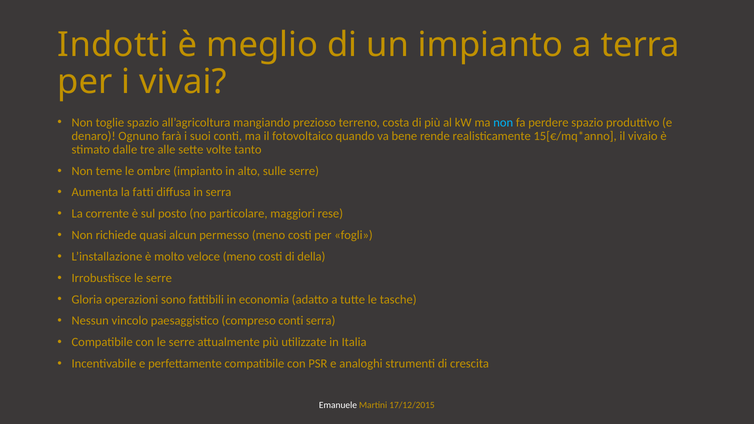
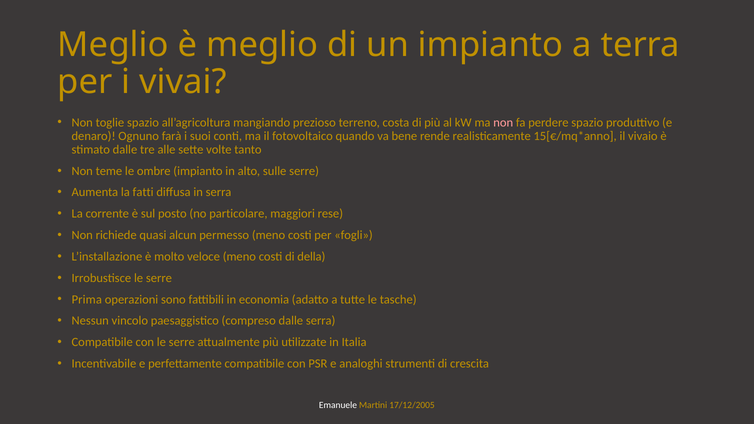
Indotti at (113, 45): Indotti -> Meglio
non at (503, 122) colour: light blue -> pink
Gloria: Gloria -> Prima
compreso conti: conti -> dalle
17/12/2015: 17/12/2015 -> 17/12/2005
